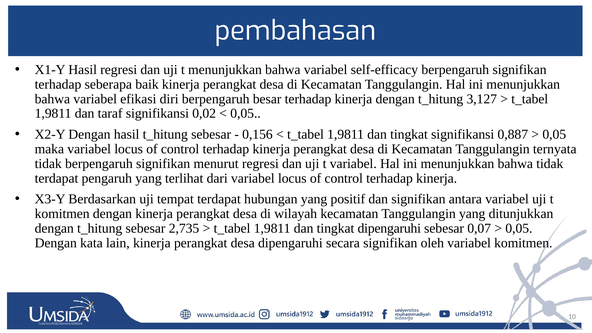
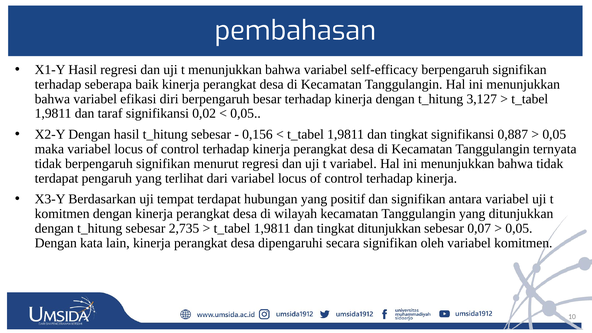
tingkat dipengaruhi: dipengaruhi -> ditunjukkan
